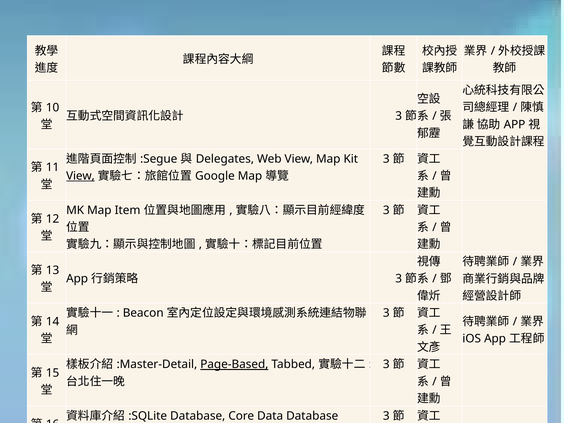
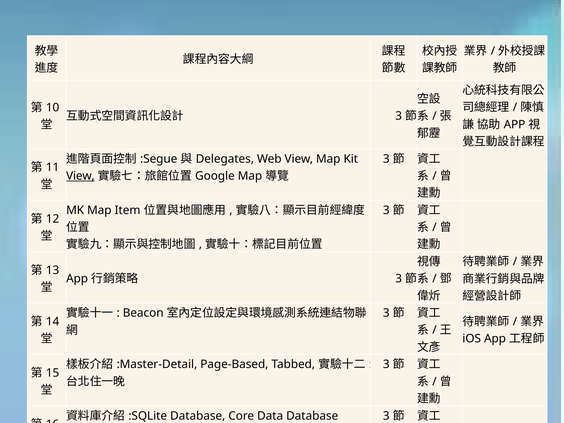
Page-Based underline: present -> none
